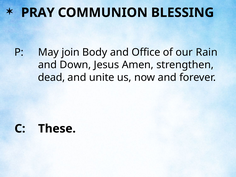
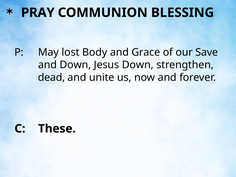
join: join -> lost
Office: Office -> Grace
Rain: Rain -> Save
Jesus Amen: Amen -> Down
